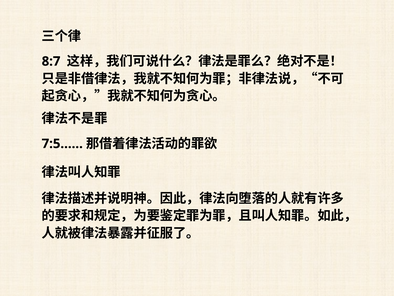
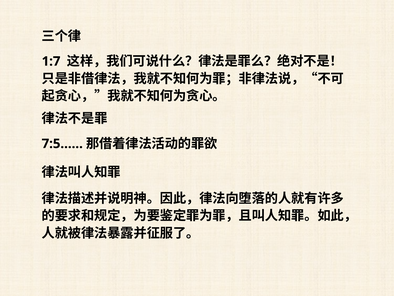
8:7: 8:7 -> 1:7
